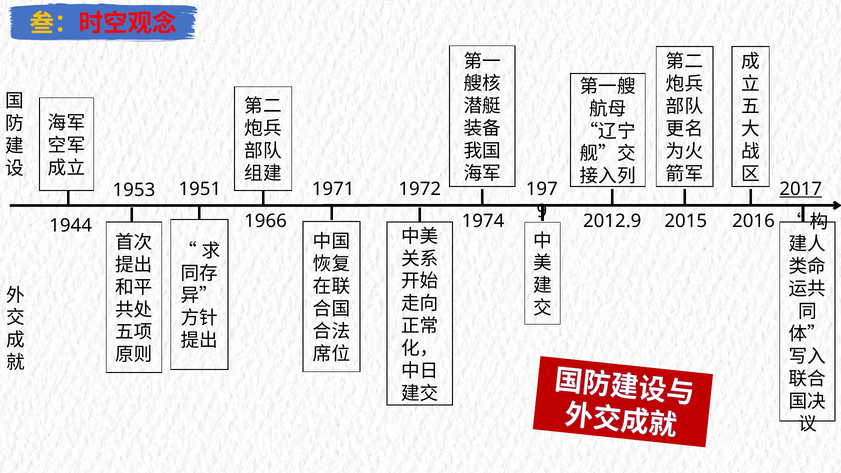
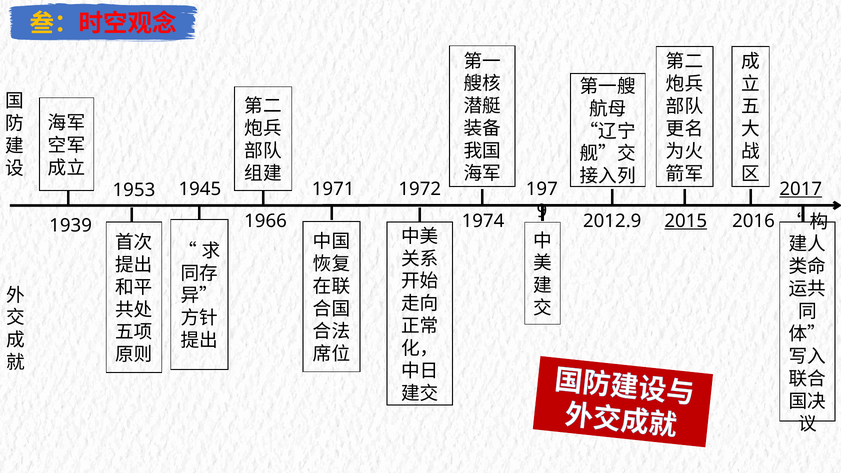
1951: 1951 -> 1945
2015 underline: none -> present
1944: 1944 -> 1939
